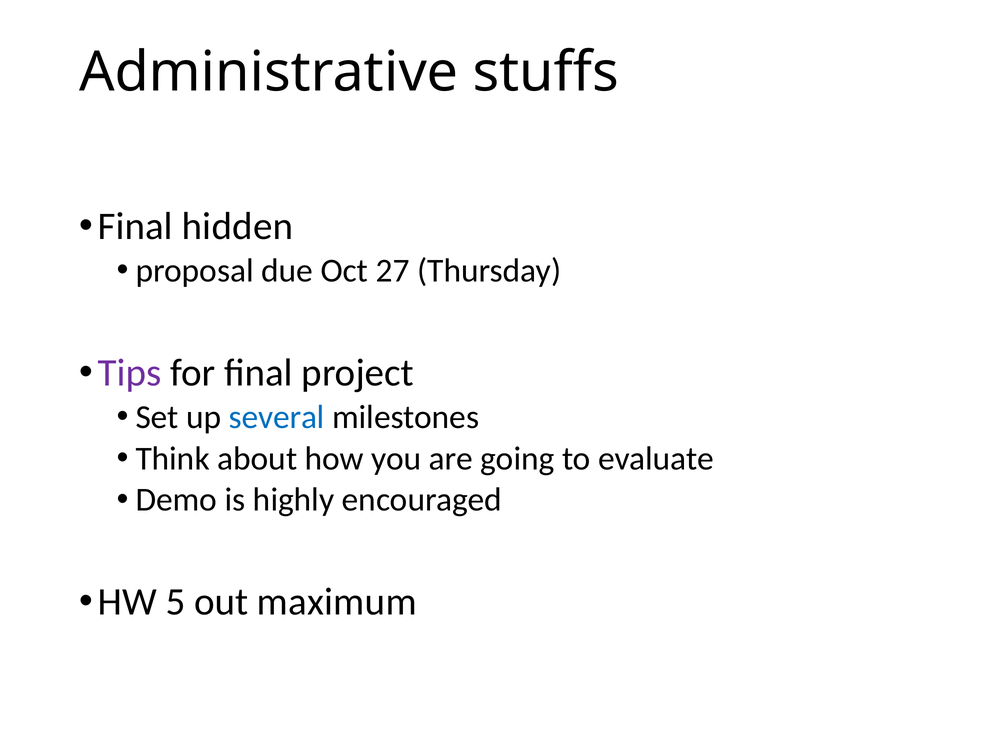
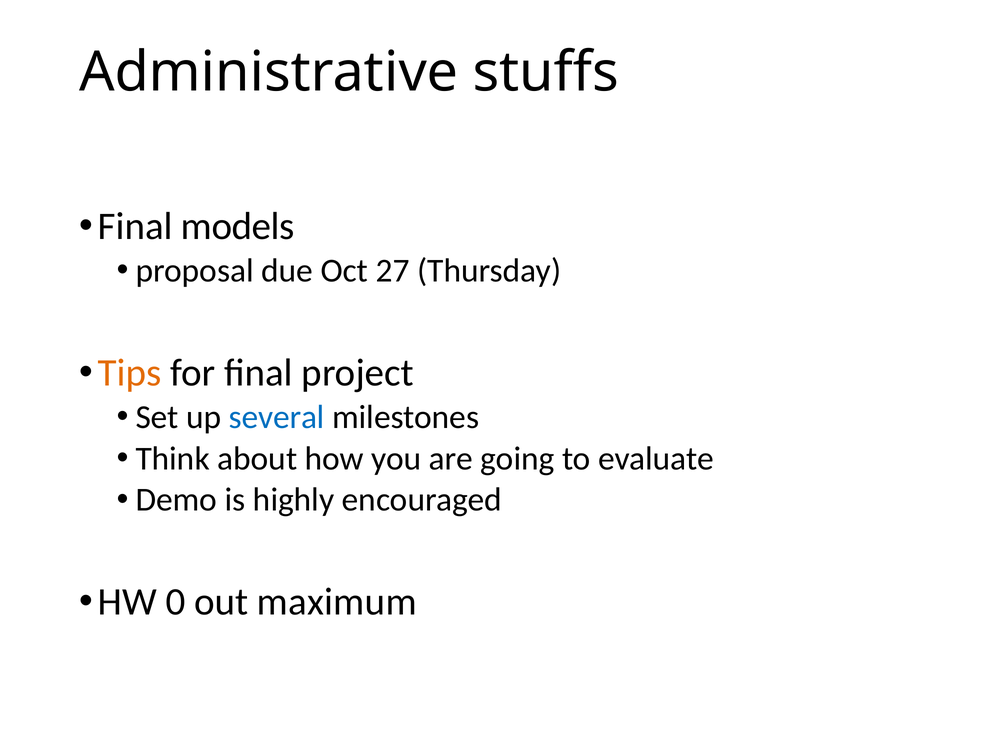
hidden: hidden -> models
Tips colour: purple -> orange
5: 5 -> 0
